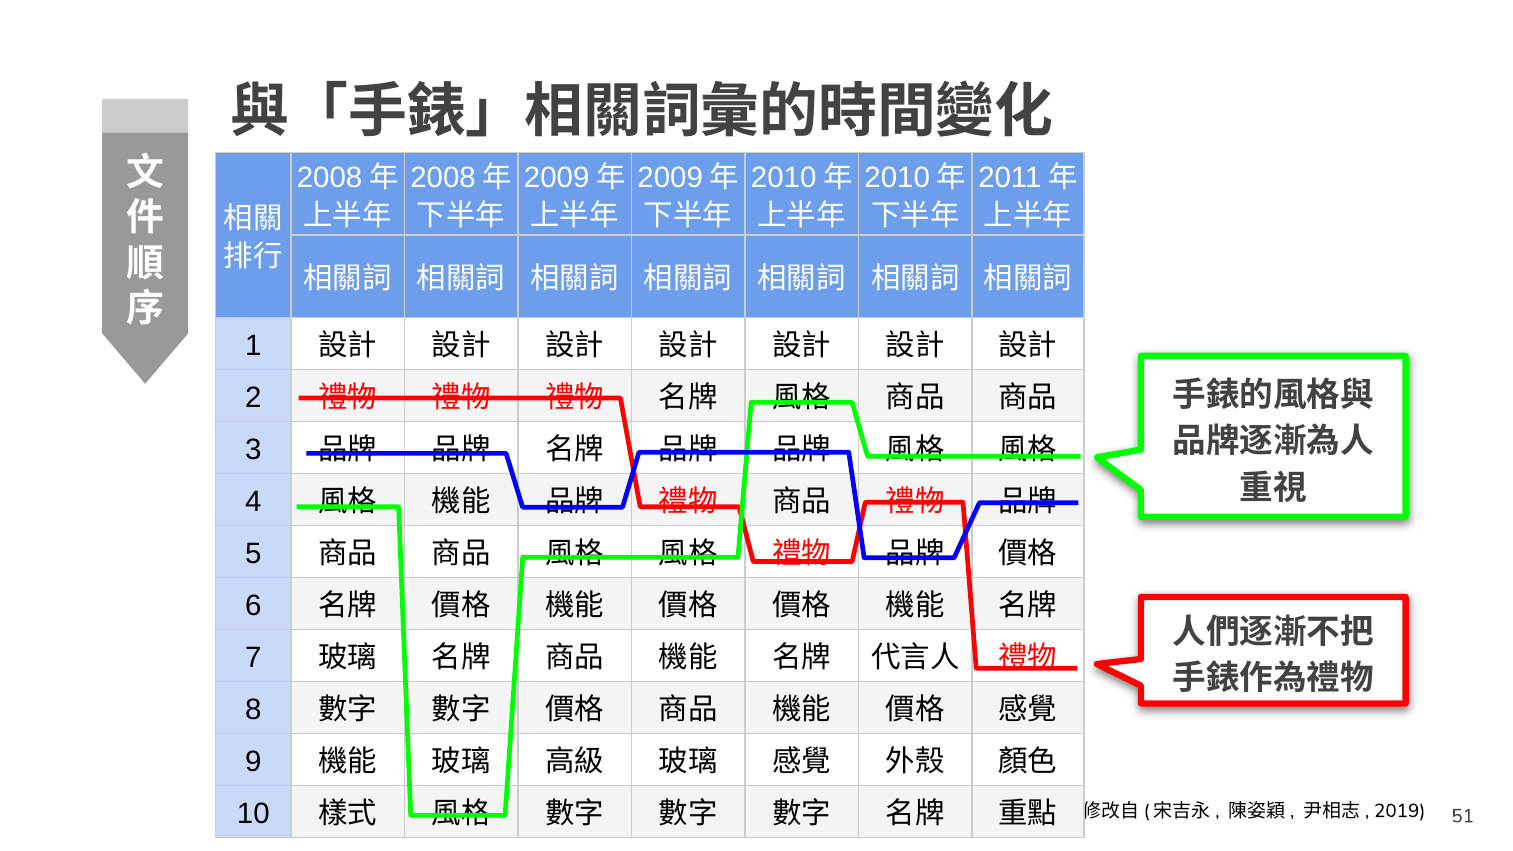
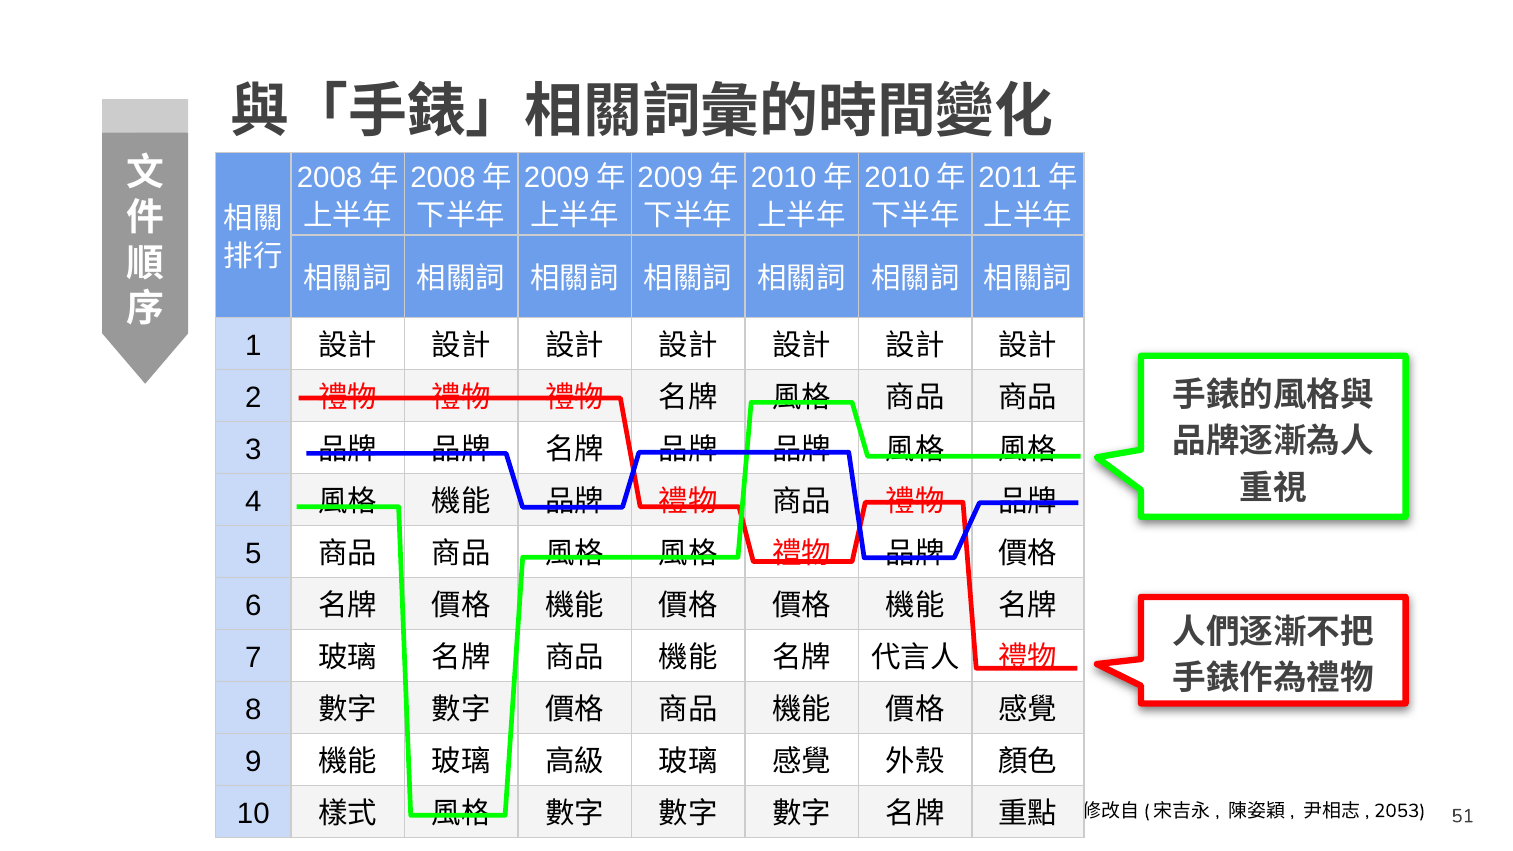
2019: 2019 -> 2053
